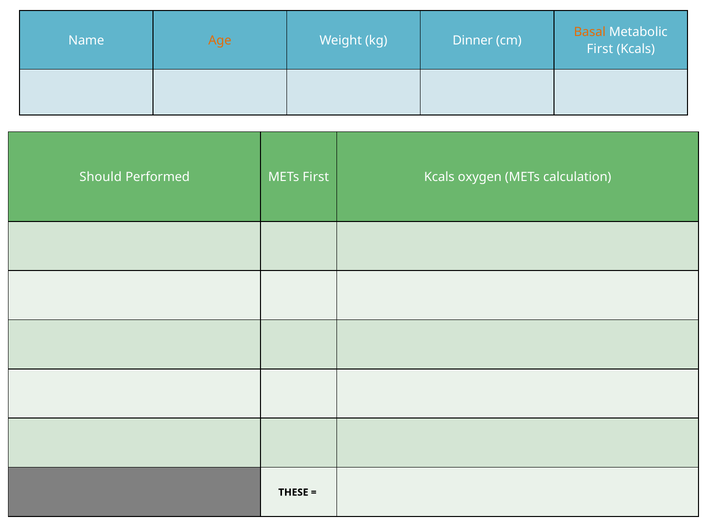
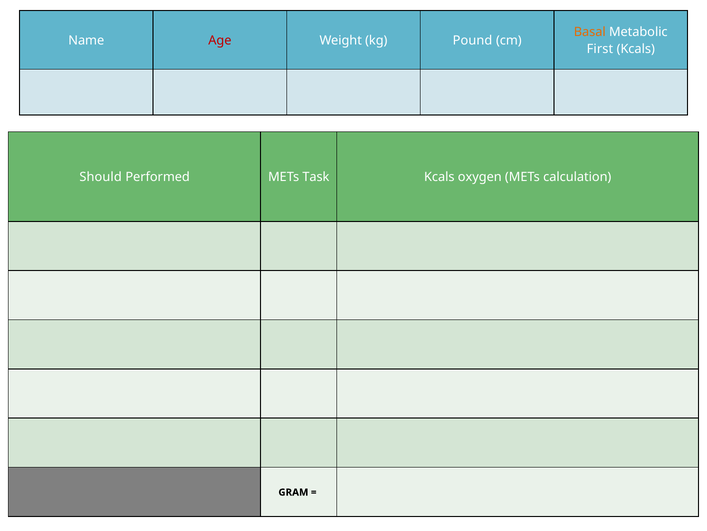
Age colour: orange -> red
Dinner: Dinner -> Pound
METs First: First -> Task
THESE: THESE -> GRAM
